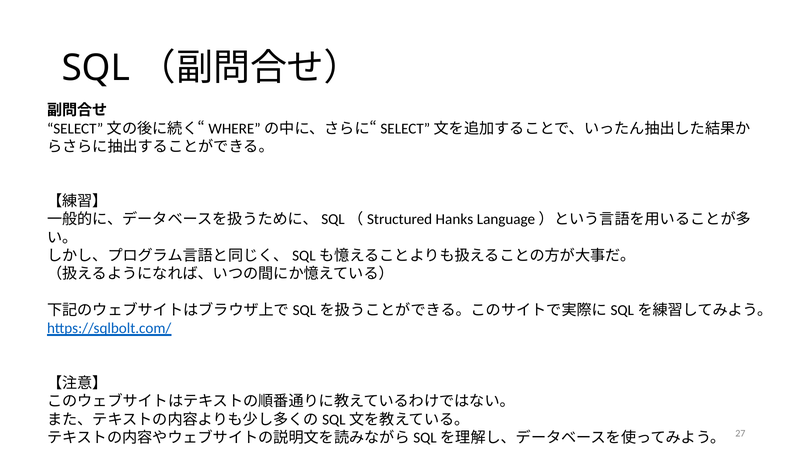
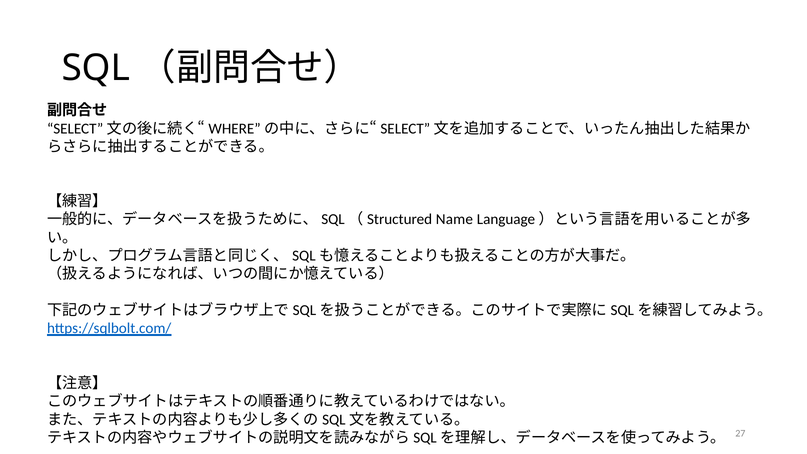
Hanks: Hanks -> Name
